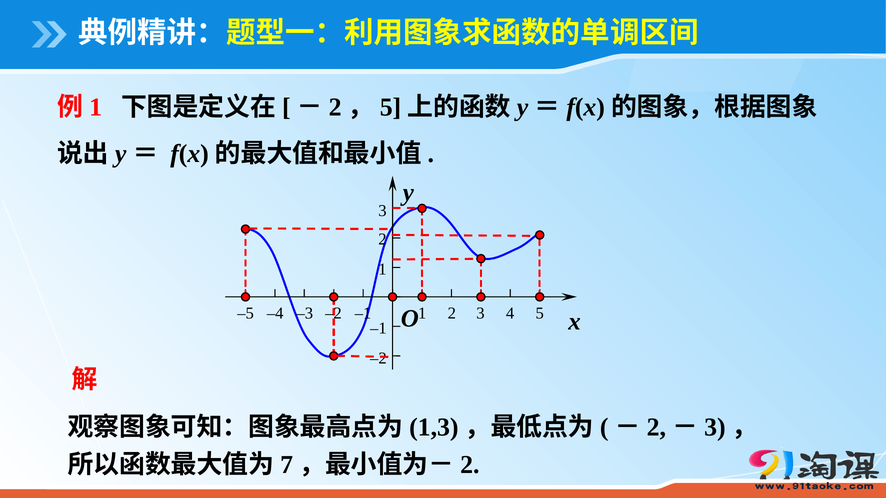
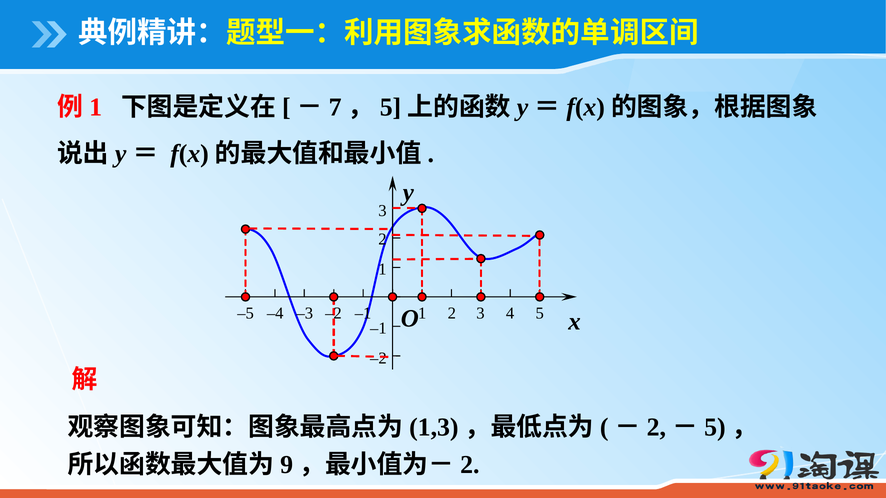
2 at (335, 107): 2 -> 7
3 at (715, 428): 3 -> 5
7: 7 -> 9
